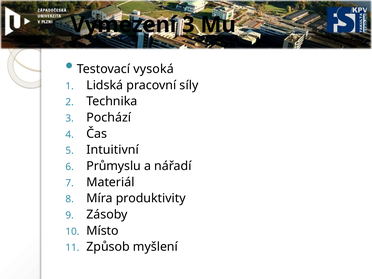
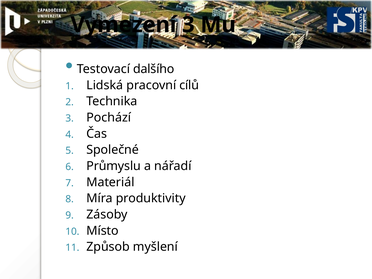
vysoká: vysoká -> dalšího
síly: síly -> cílů
Intuitivní: Intuitivní -> Společné
